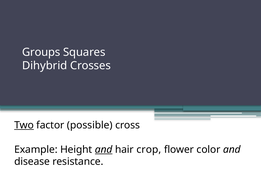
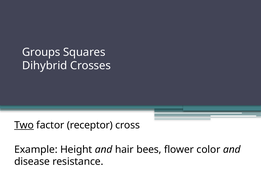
possible: possible -> receptor
and at (104, 150) underline: present -> none
crop: crop -> bees
